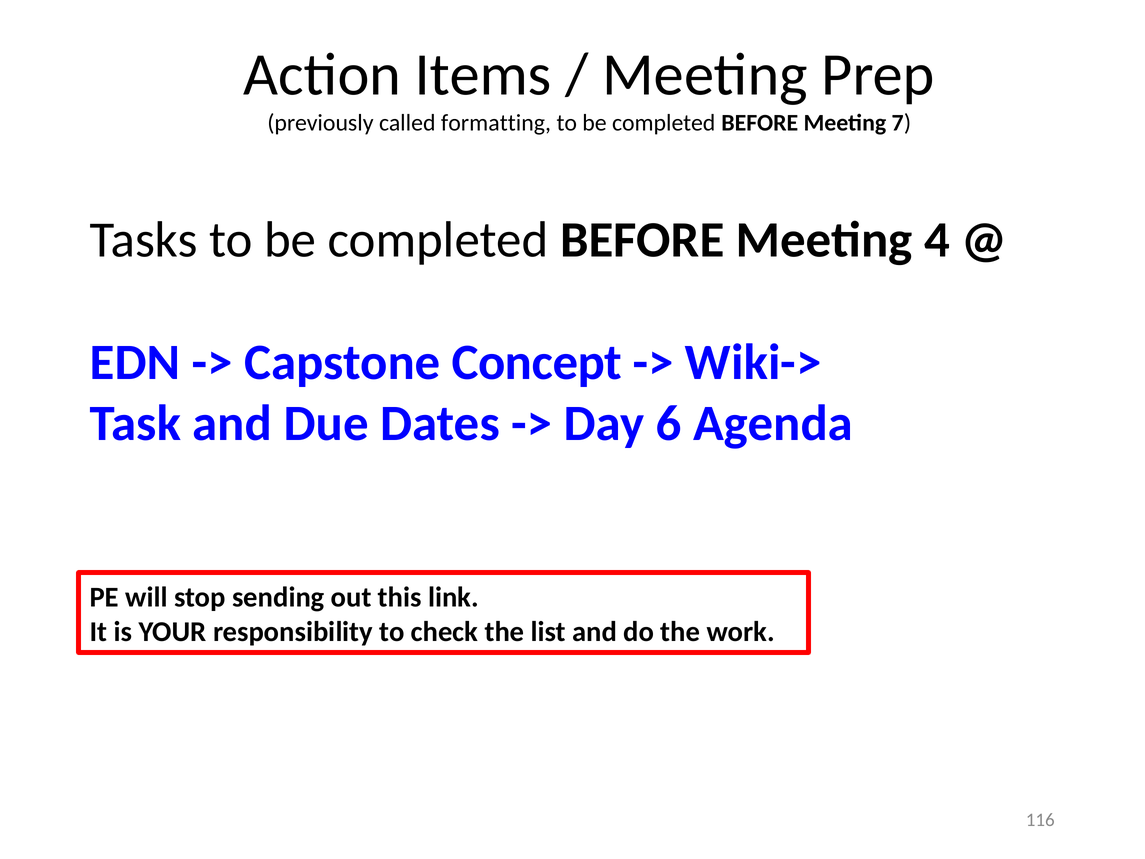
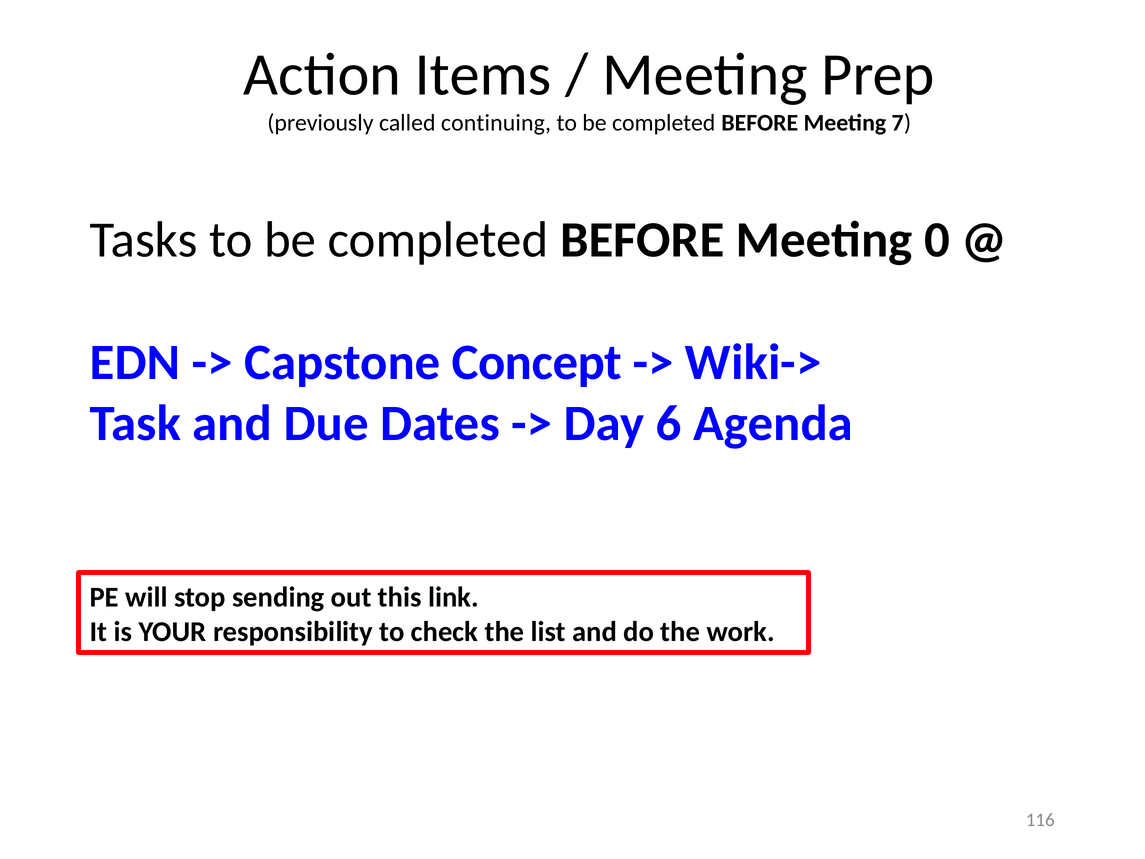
formatting: formatting -> continuing
4: 4 -> 0
